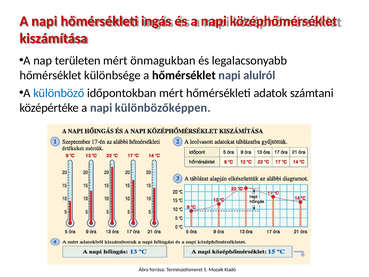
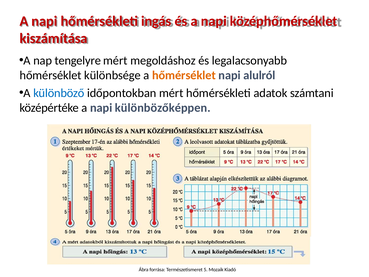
területen: területen -> tengelyre
önmagukban: önmagukban -> megoldáshoz
hőmérséklet at (184, 75) colour: black -> orange
